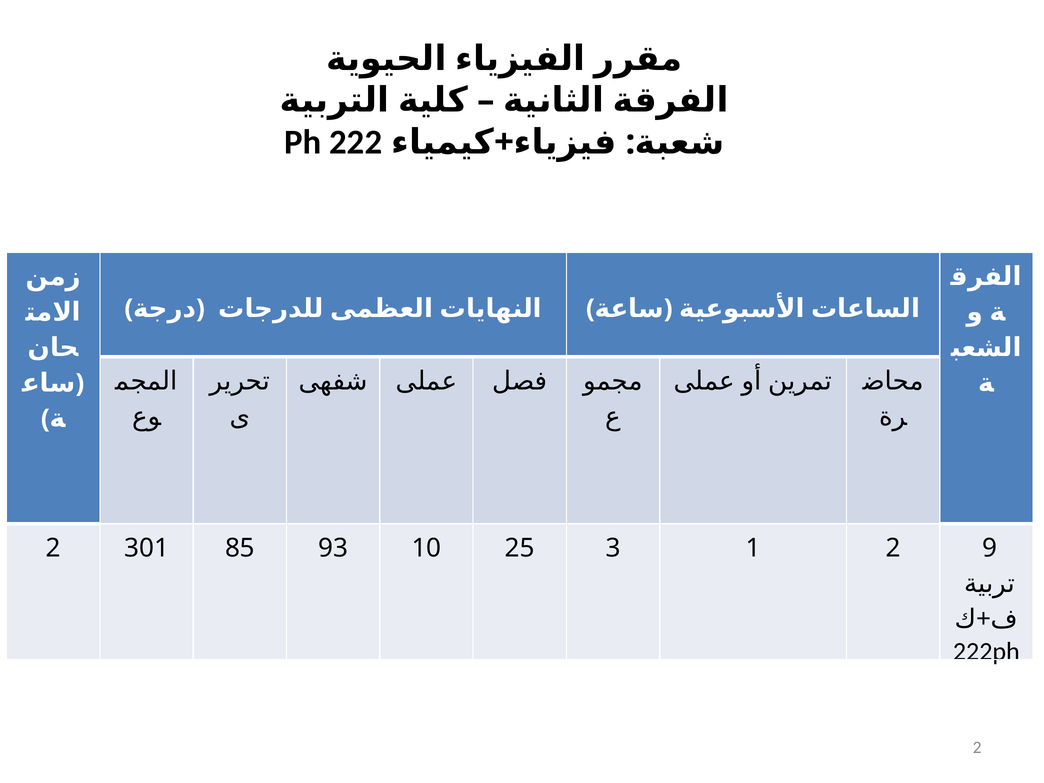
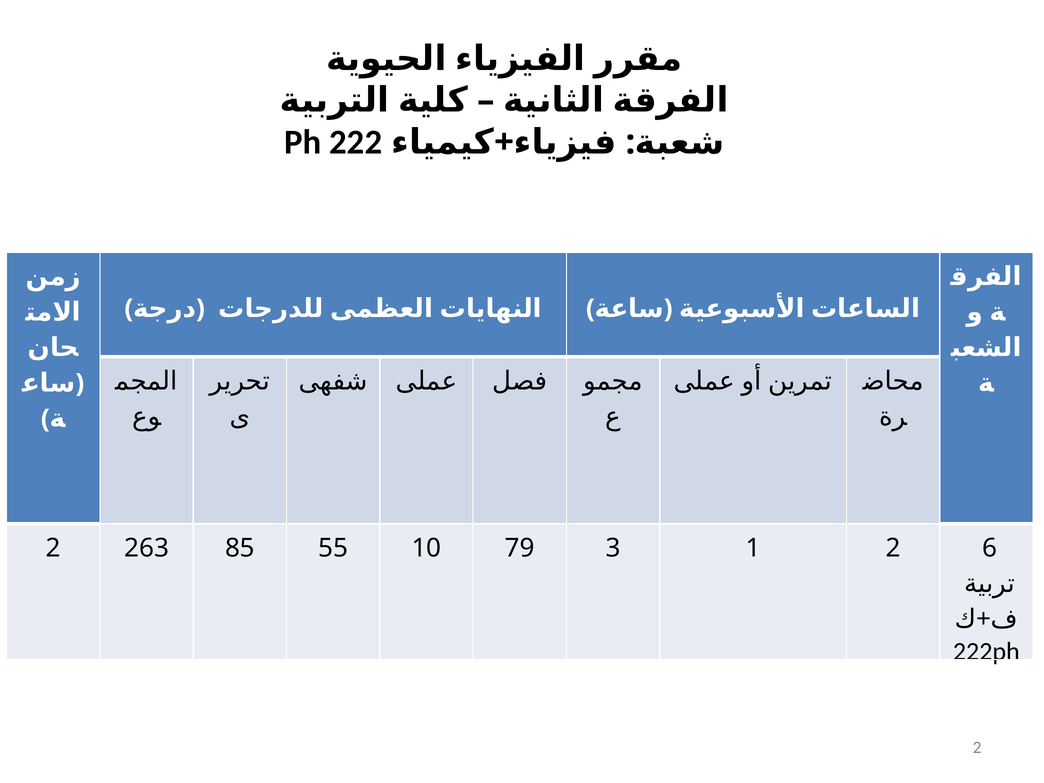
301: 301 -> 263
93: 93 -> 55
25: 25 -> 79
9: 9 -> 6
